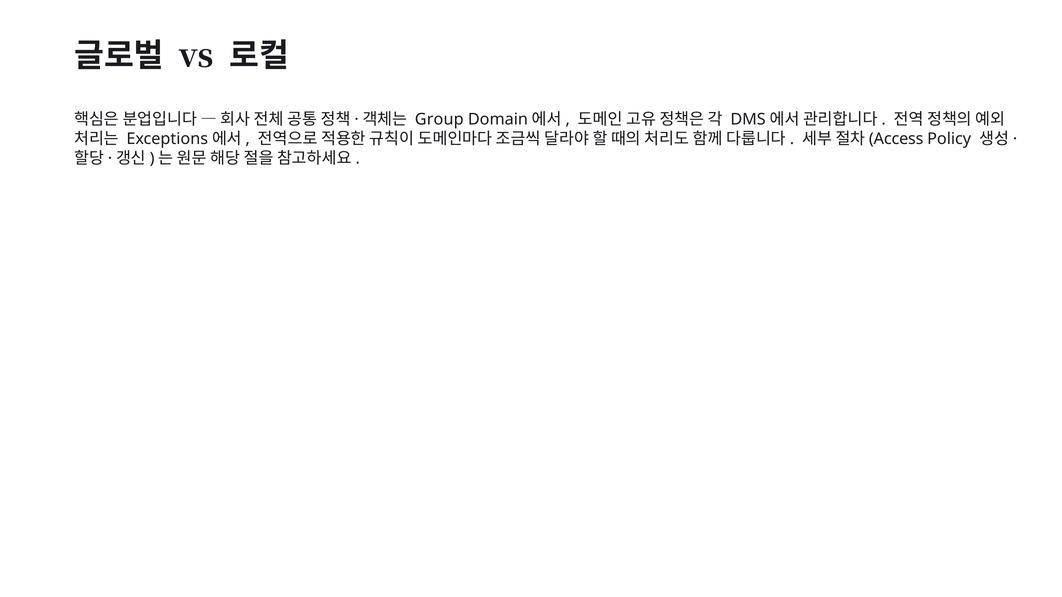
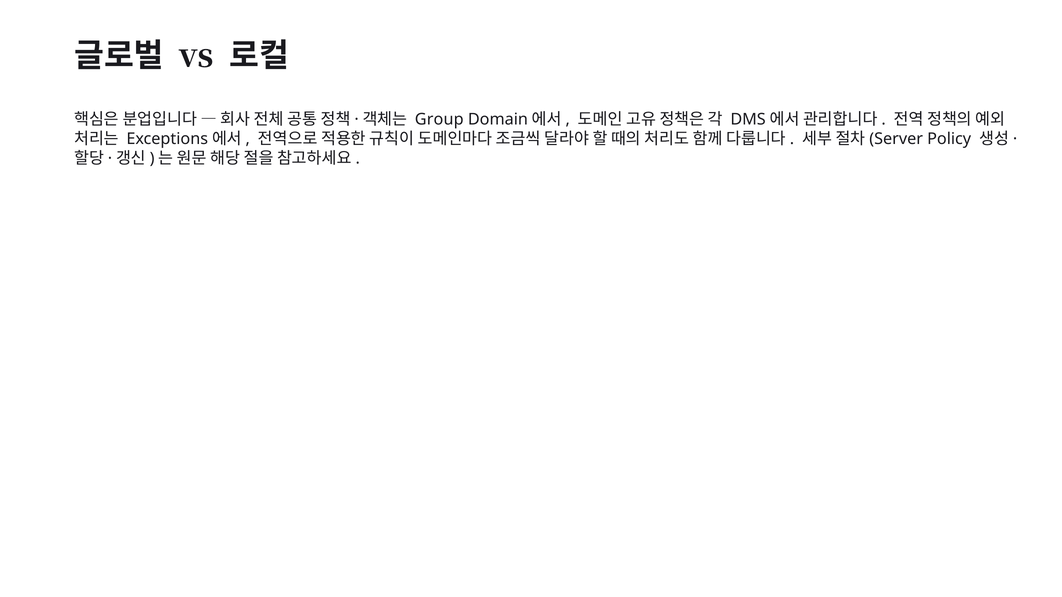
Access: Access -> Server
